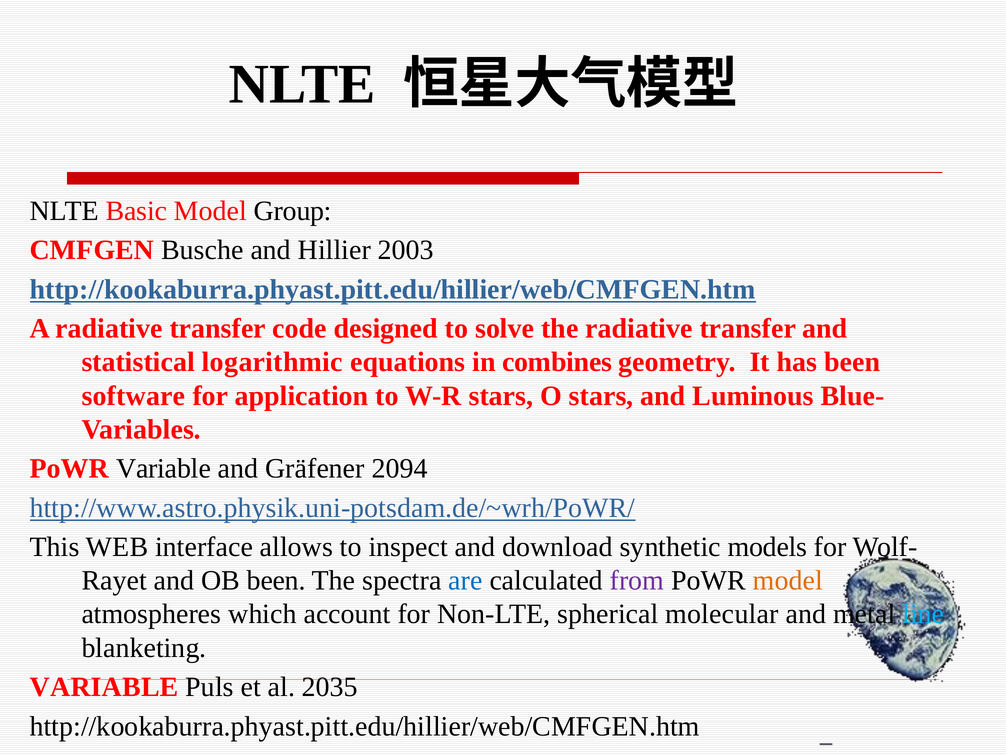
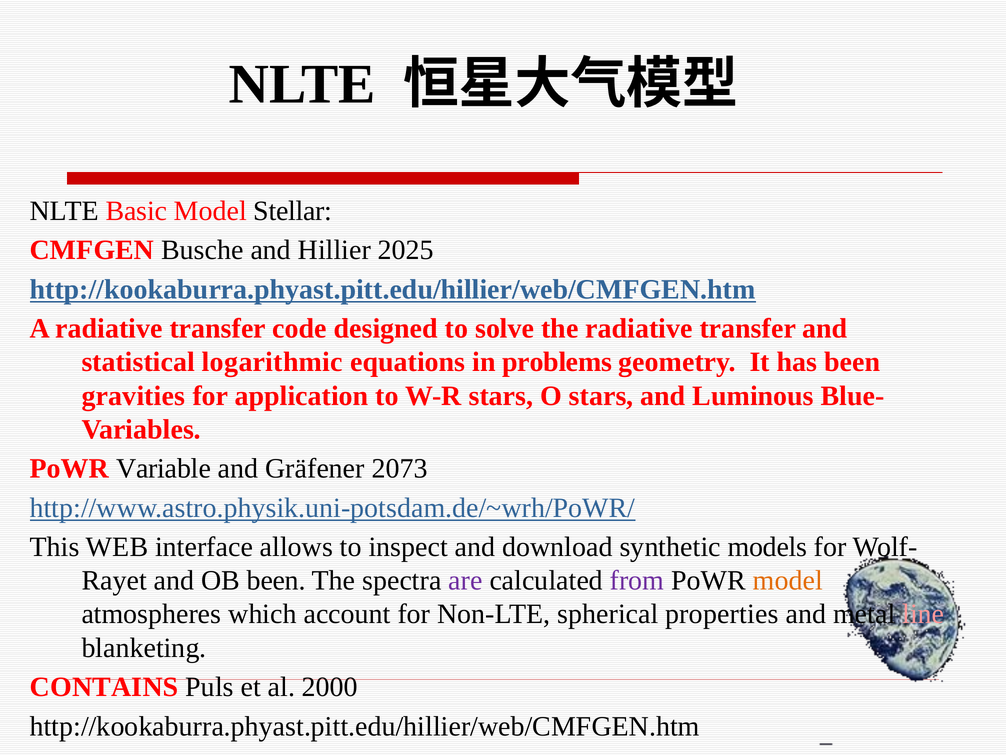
Group: Group -> Stellar
2003: 2003 -> 2025
combines: combines -> problems
software: software -> gravities
2094: 2094 -> 2073
are colour: blue -> purple
molecular: molecular -> properties
line colour: light blue -> pink
VARIABLE at (104, 687): VARIABLE -> CONTAINS
2035: 2035 -> 2000
